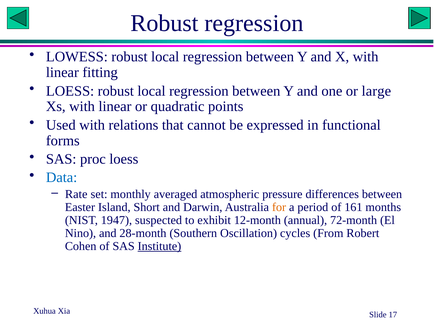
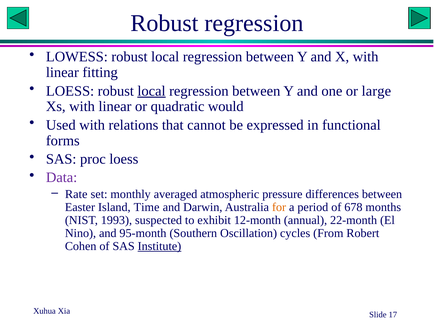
local at (151, 91) underline: none -> present
points: points -> would
Data colour: blue -> purple
Short: Short -> Time
161: 161 -> 678
1947: 1947 -> 1993
72-month: 72-month -> 22-month
28-month: 28-month -> 95-month
